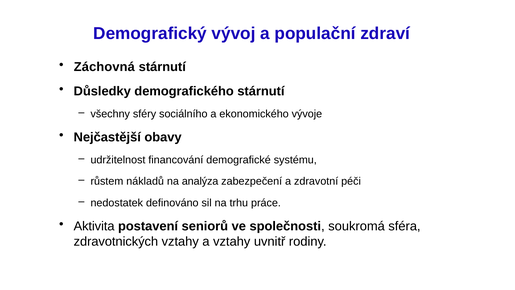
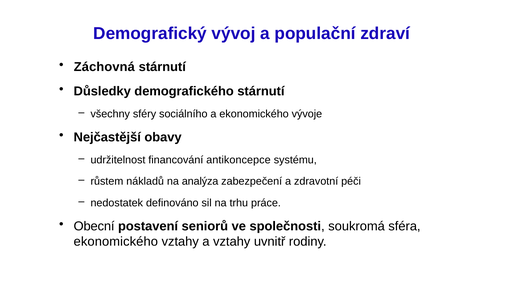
demografické: demografické -> antikoncepce
Aktivita: Aktivita -> Obecní
zdravotnických at (116, 241): zdravotnických -> ekonomického
